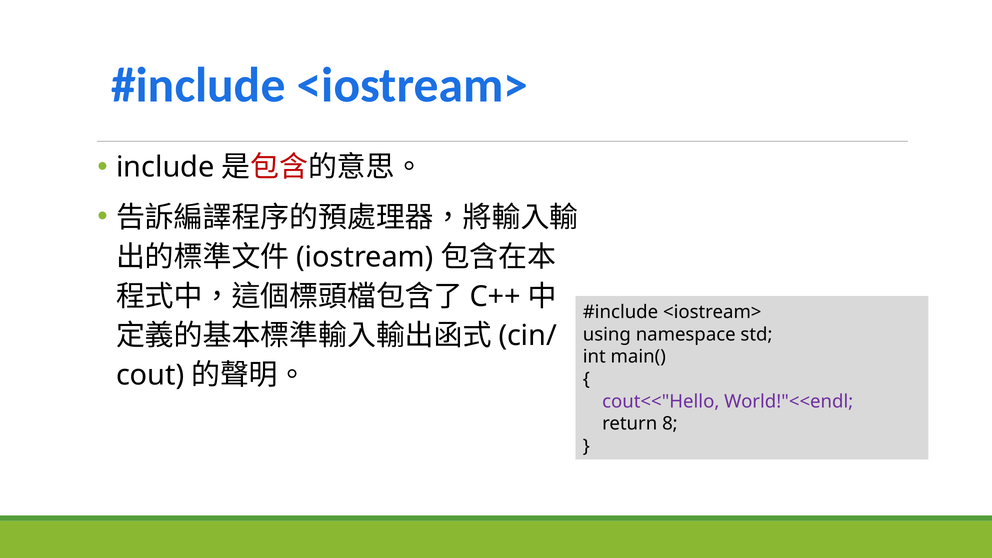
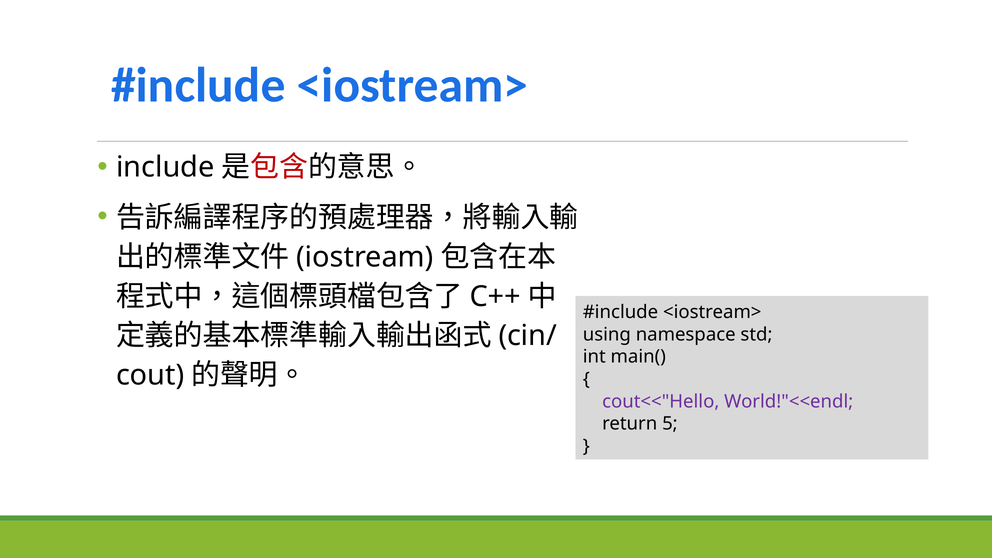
8: 8 -> 5
